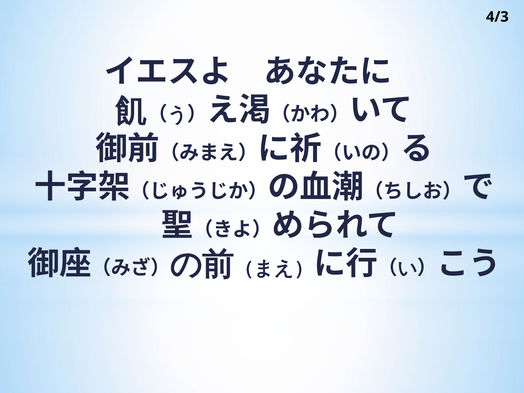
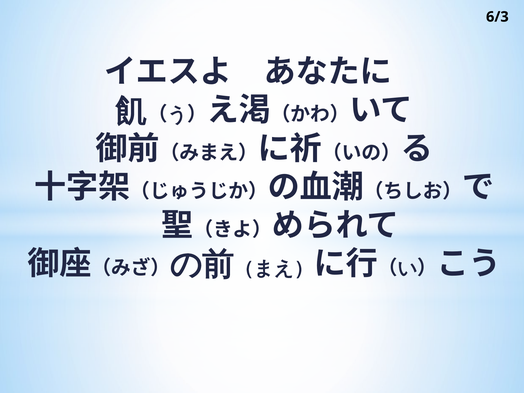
4/3: 4/3 -> 6/3
